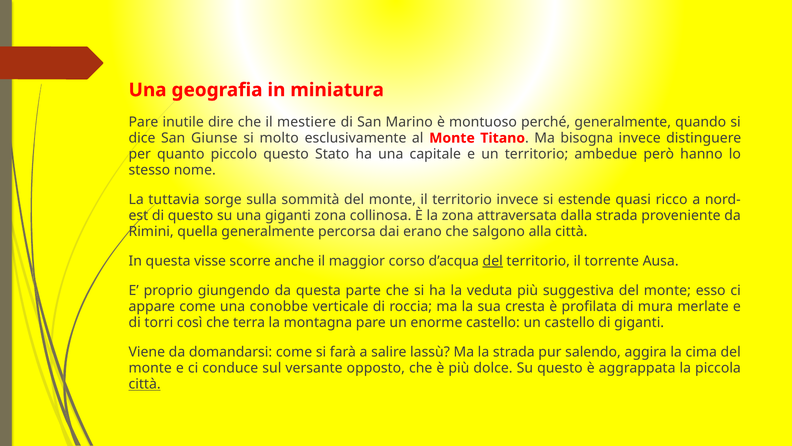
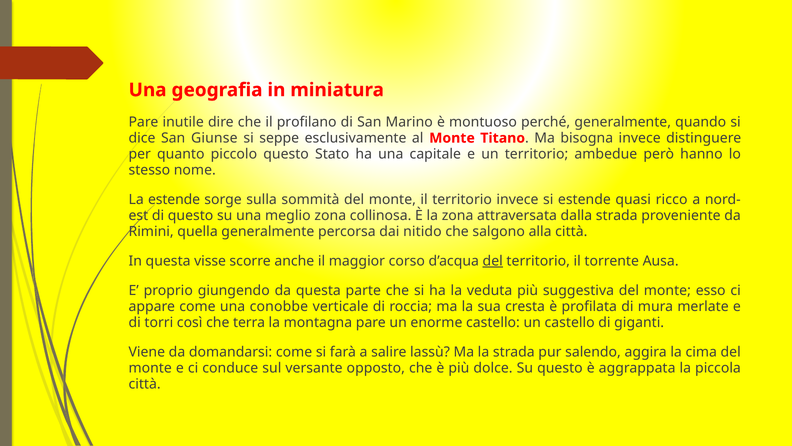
mestiere: mestiere -> profilano
molto: molto -> seppe
La tuttavia: tuttavia -> estende
una giganti: giganti -> meglio
erano: erano -> nitido
città at (145, 384) underline: present -> none
